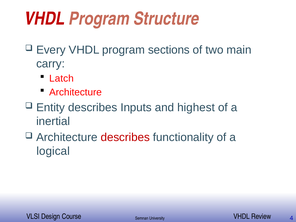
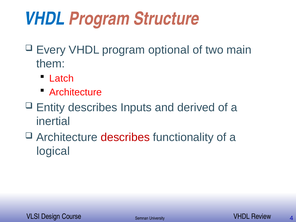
VHDL at (44, 19) colour: red -> blue
sections: sections -> optional
carry: carry -> them
highest: highest -> derived
